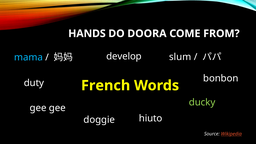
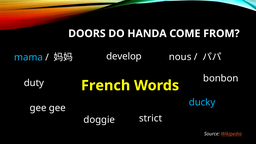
HANDS: HANDS -> DOORS
DOORA: DOORA -> HANDA
slum: slum -> nous
ducky colour: light green -> light blue
hiuto: hiuto -> strict
